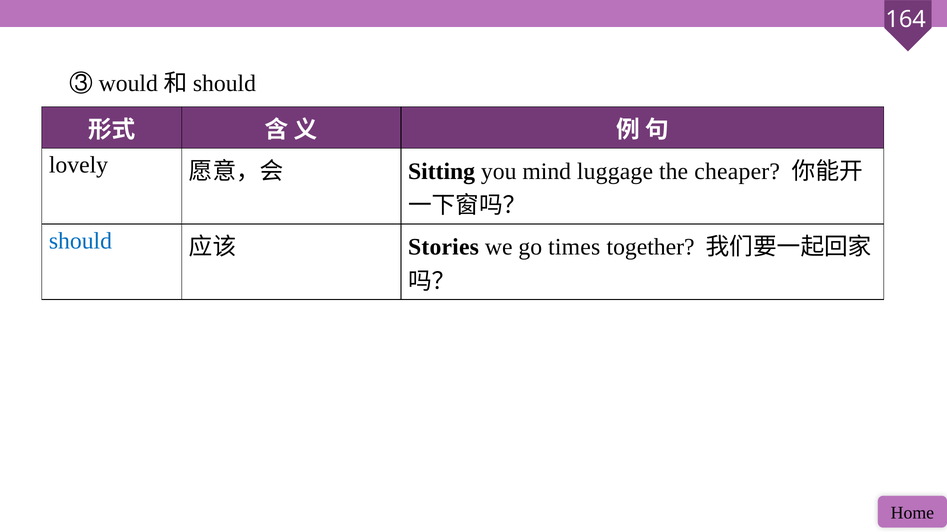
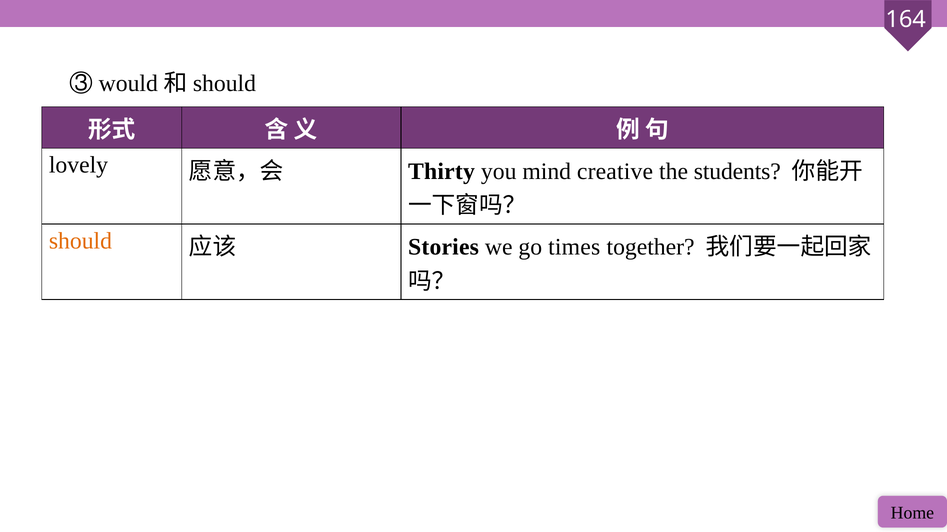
Sitting: Sitting -> Thirty
luggage: luggage -> creative
cheaper: cheaper -> students
should colour: blue -> orange
